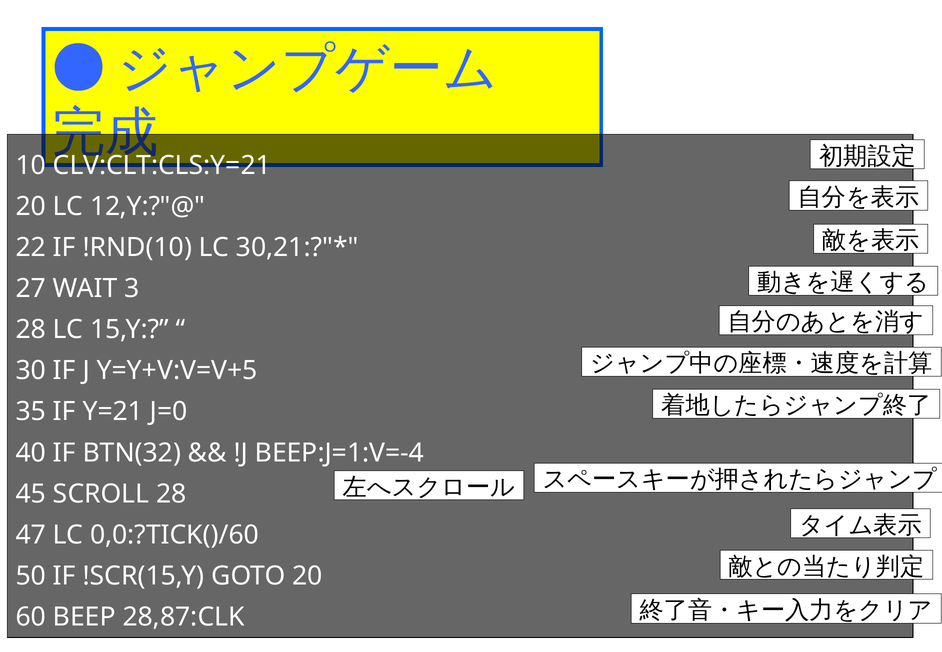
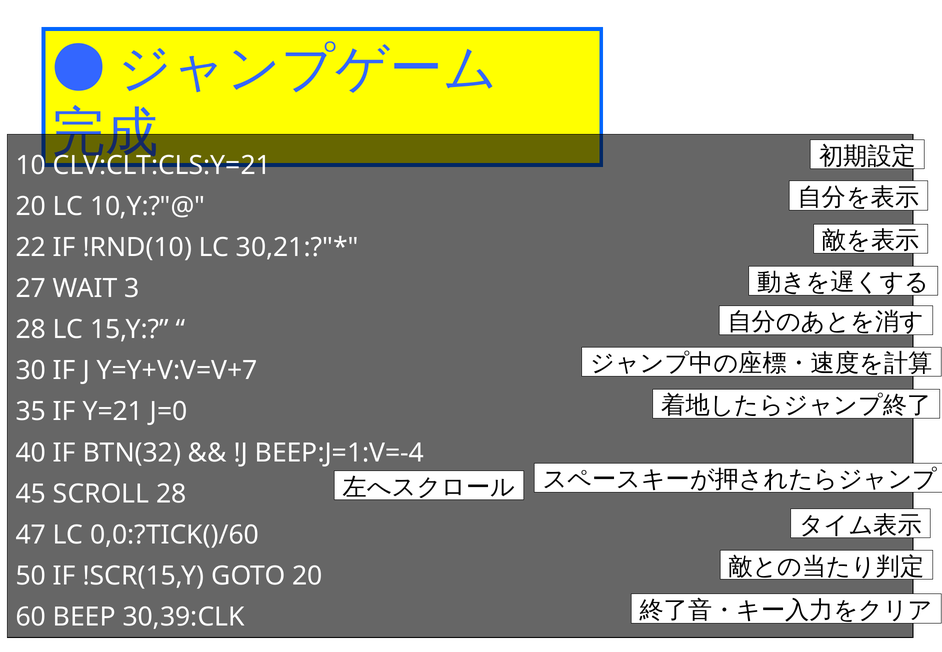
12,Y:?"@: 12,Y:?"@ -> 10,Y:?"@
Y=Y+V:V=V+5: Y=Y+V:V=V+5 -> Y=Y+V:V=V+7
28,87:CLK: 28,87:CLK -> 30,39:CLK
